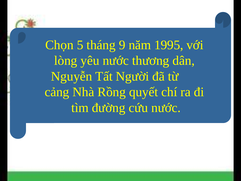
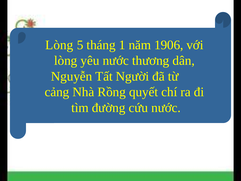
Chọn at (59, 45): Chọn -> Lòng
9: 9 -> 1
1995: 1995 -> 1906
